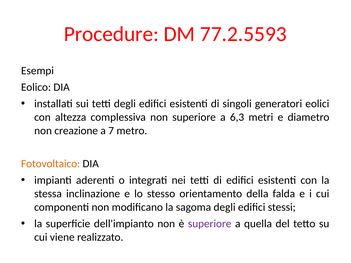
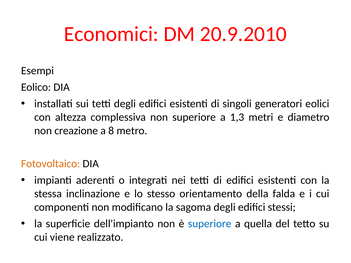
Procedure: Procedure -> Economici
77.2.5593: 77.2.5593 -> 20.9.2010
6,3: 6,3 -> 1,3
7: 7 -> 8
superiore at (210, 224) colour: purple -> blue
